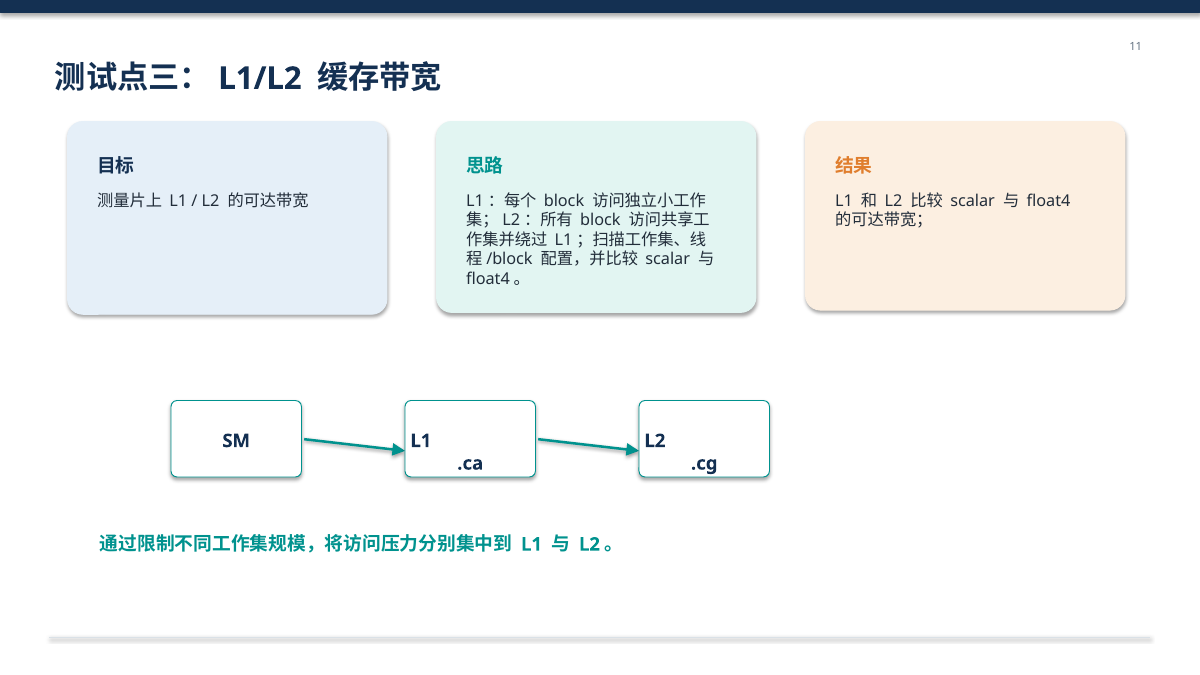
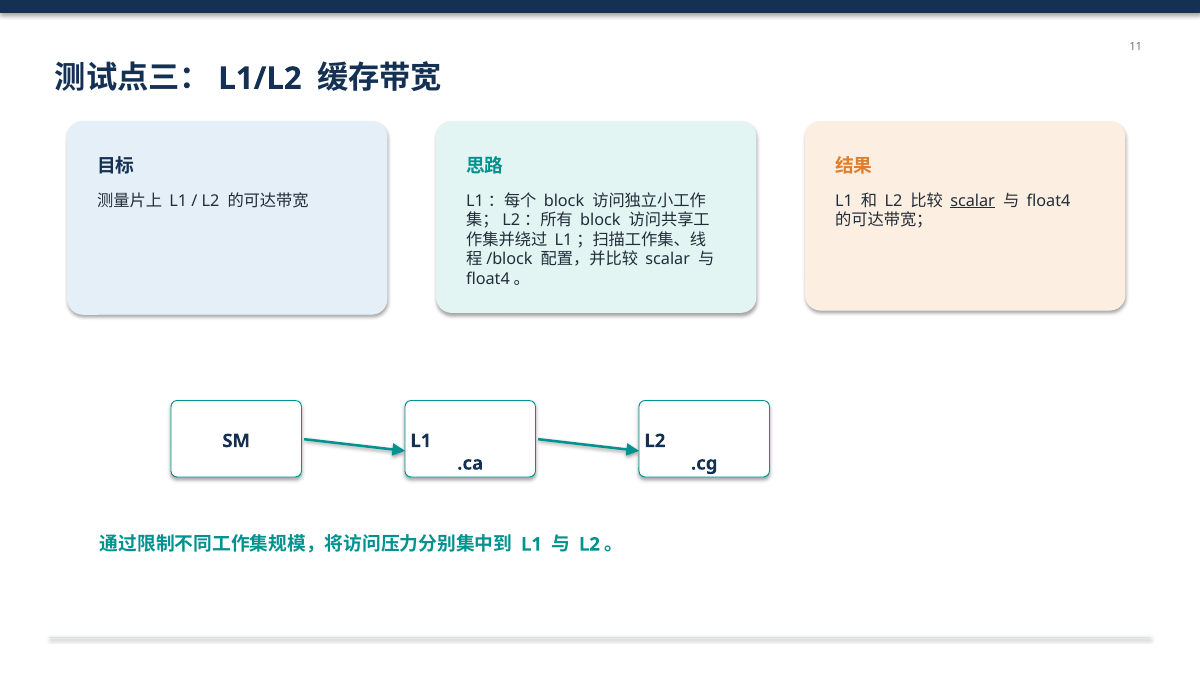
scalar at (973, 201) underline: none -> present
